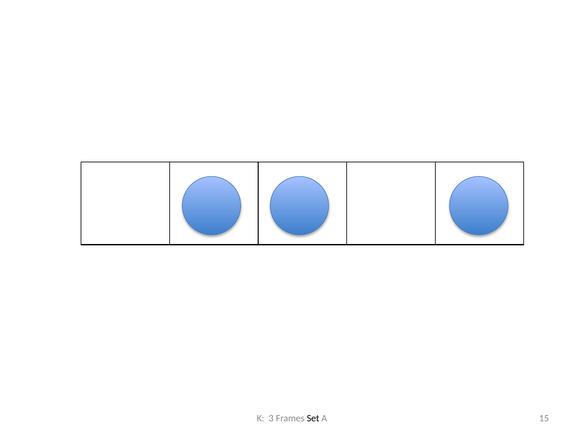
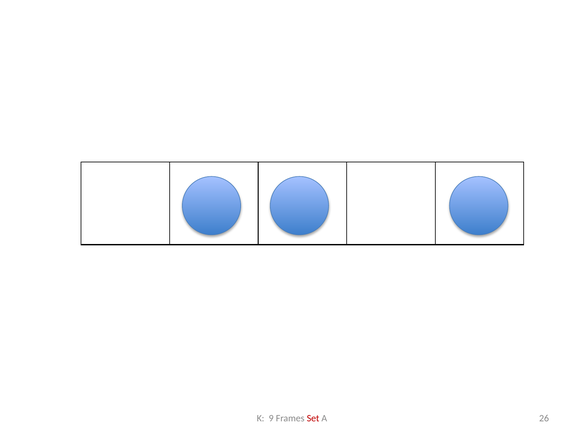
3: 3 -> 9
Set colour: black -> red
15: 15 -> 26
